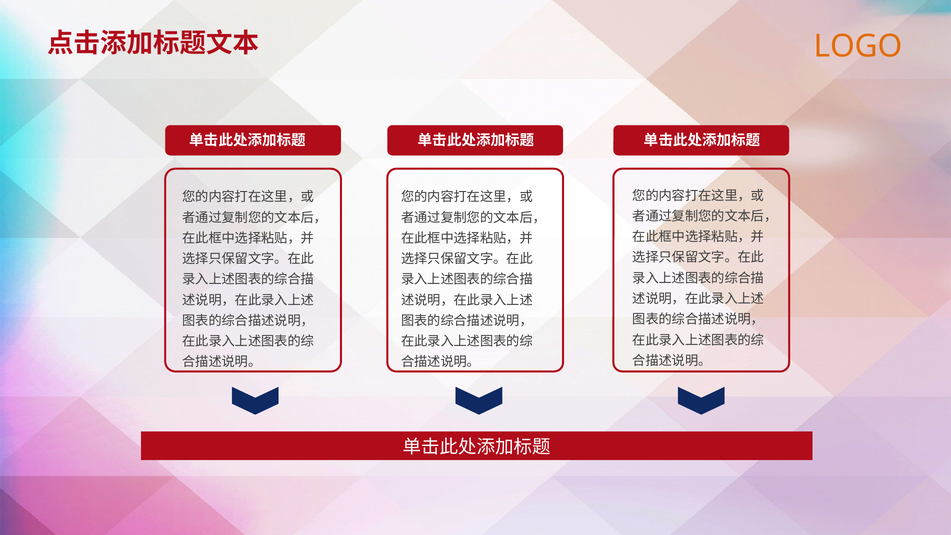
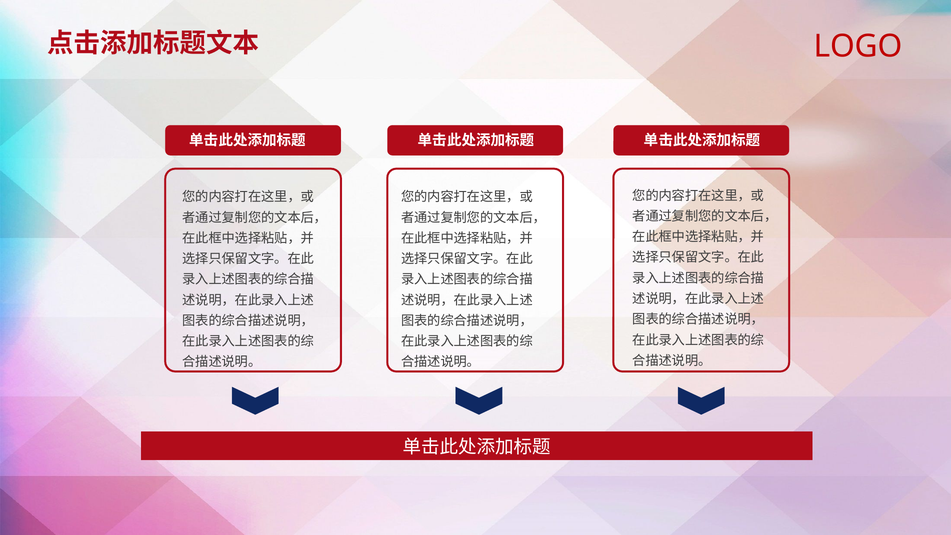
LOGO colour: orange -> red
